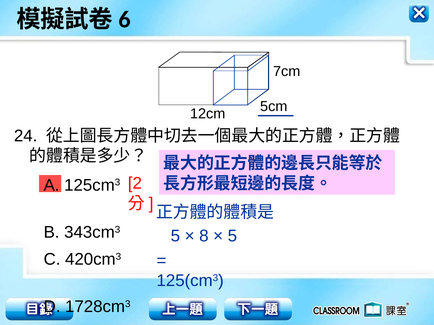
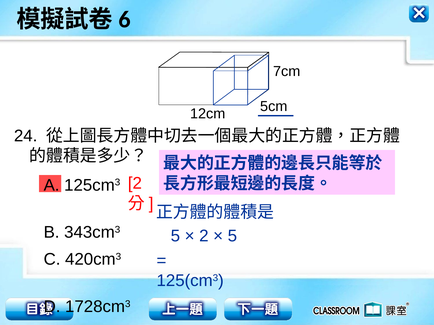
8 at (204, 236): 8 -> 2
